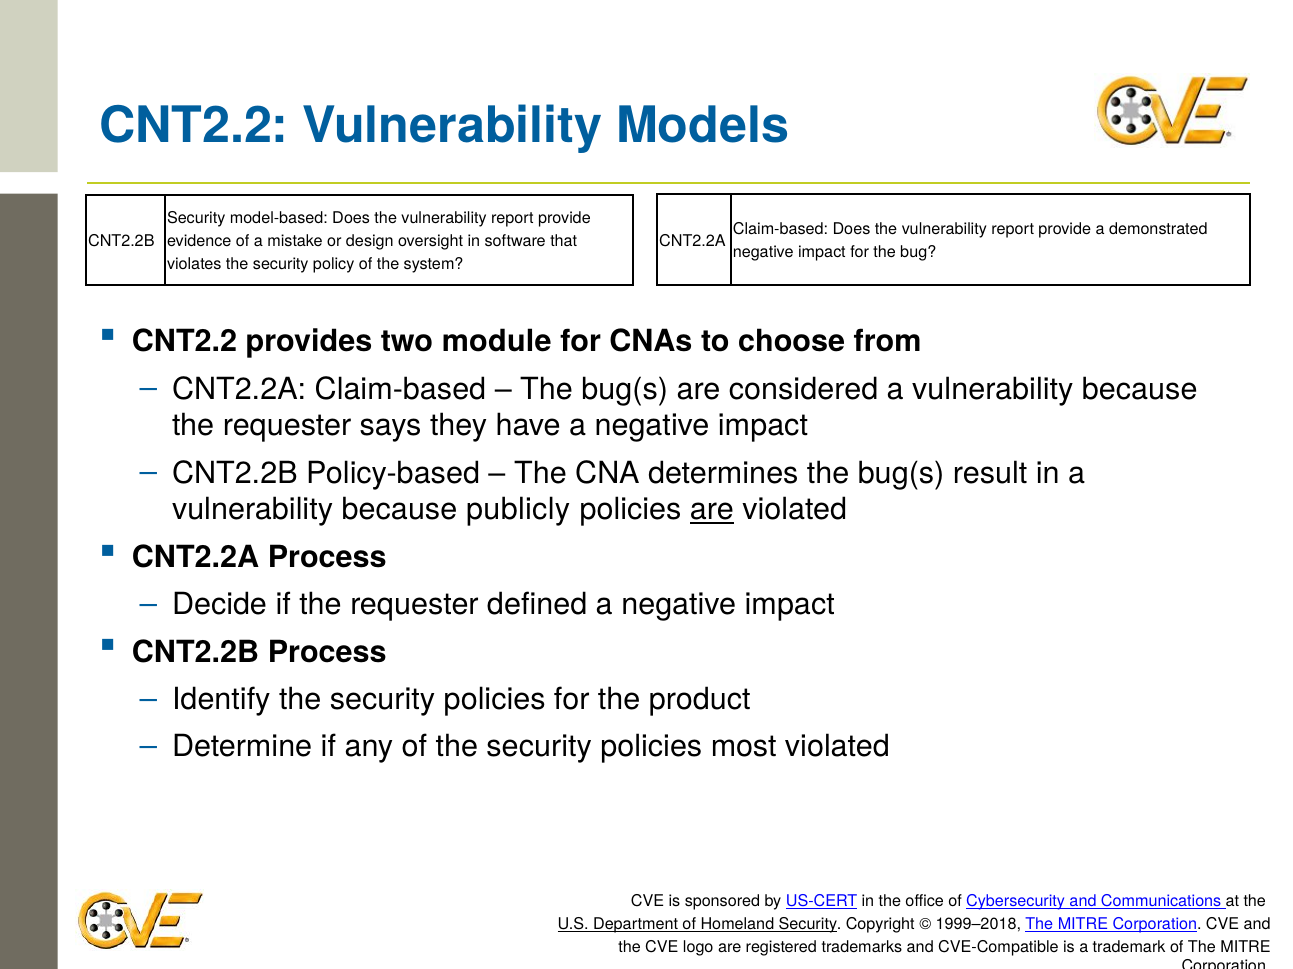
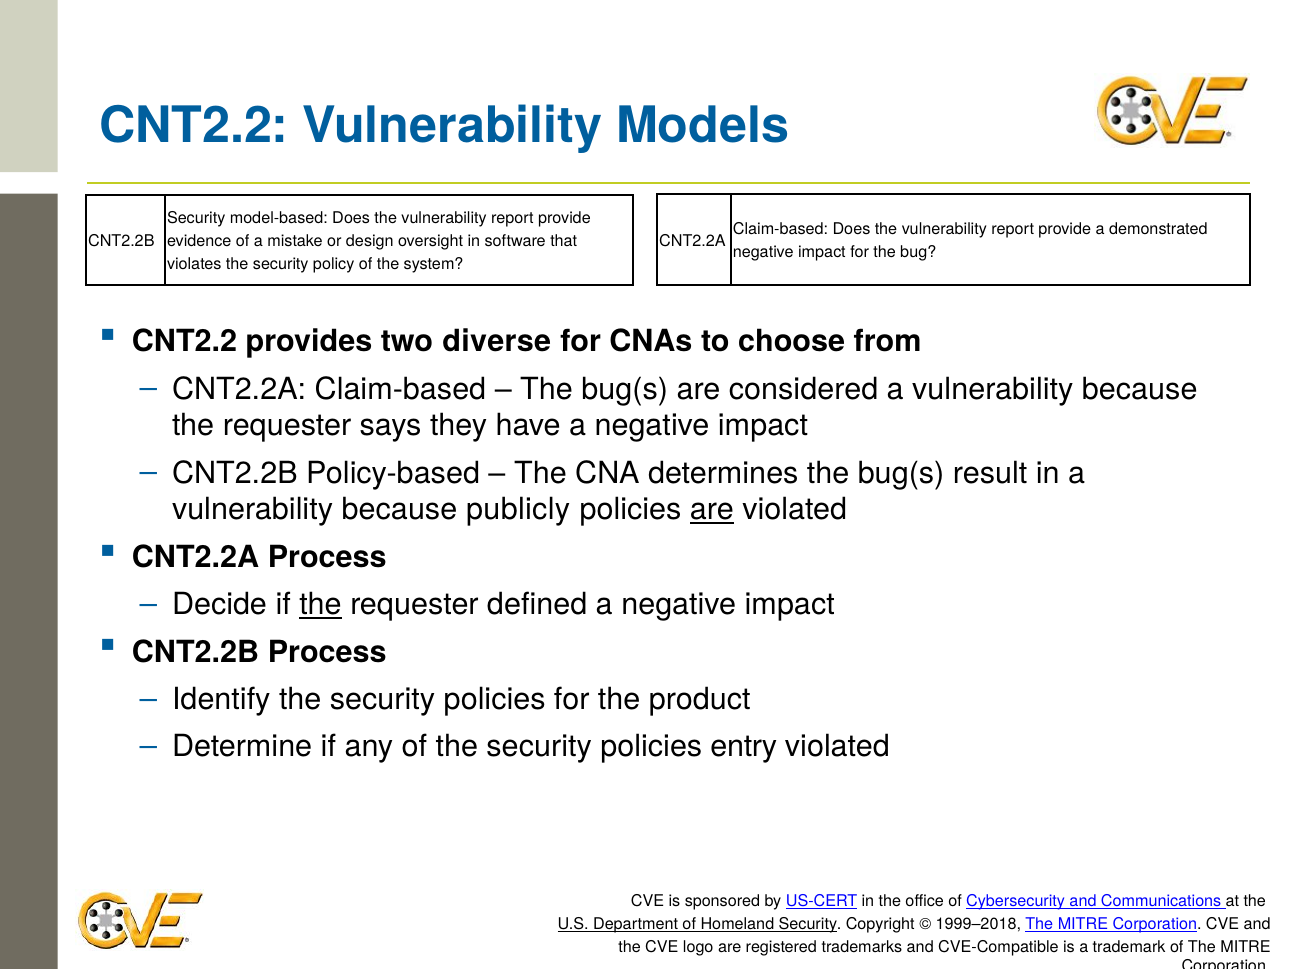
module: module -> diverse
the at (320, 605) underline: none -> present
most: most -> entry
